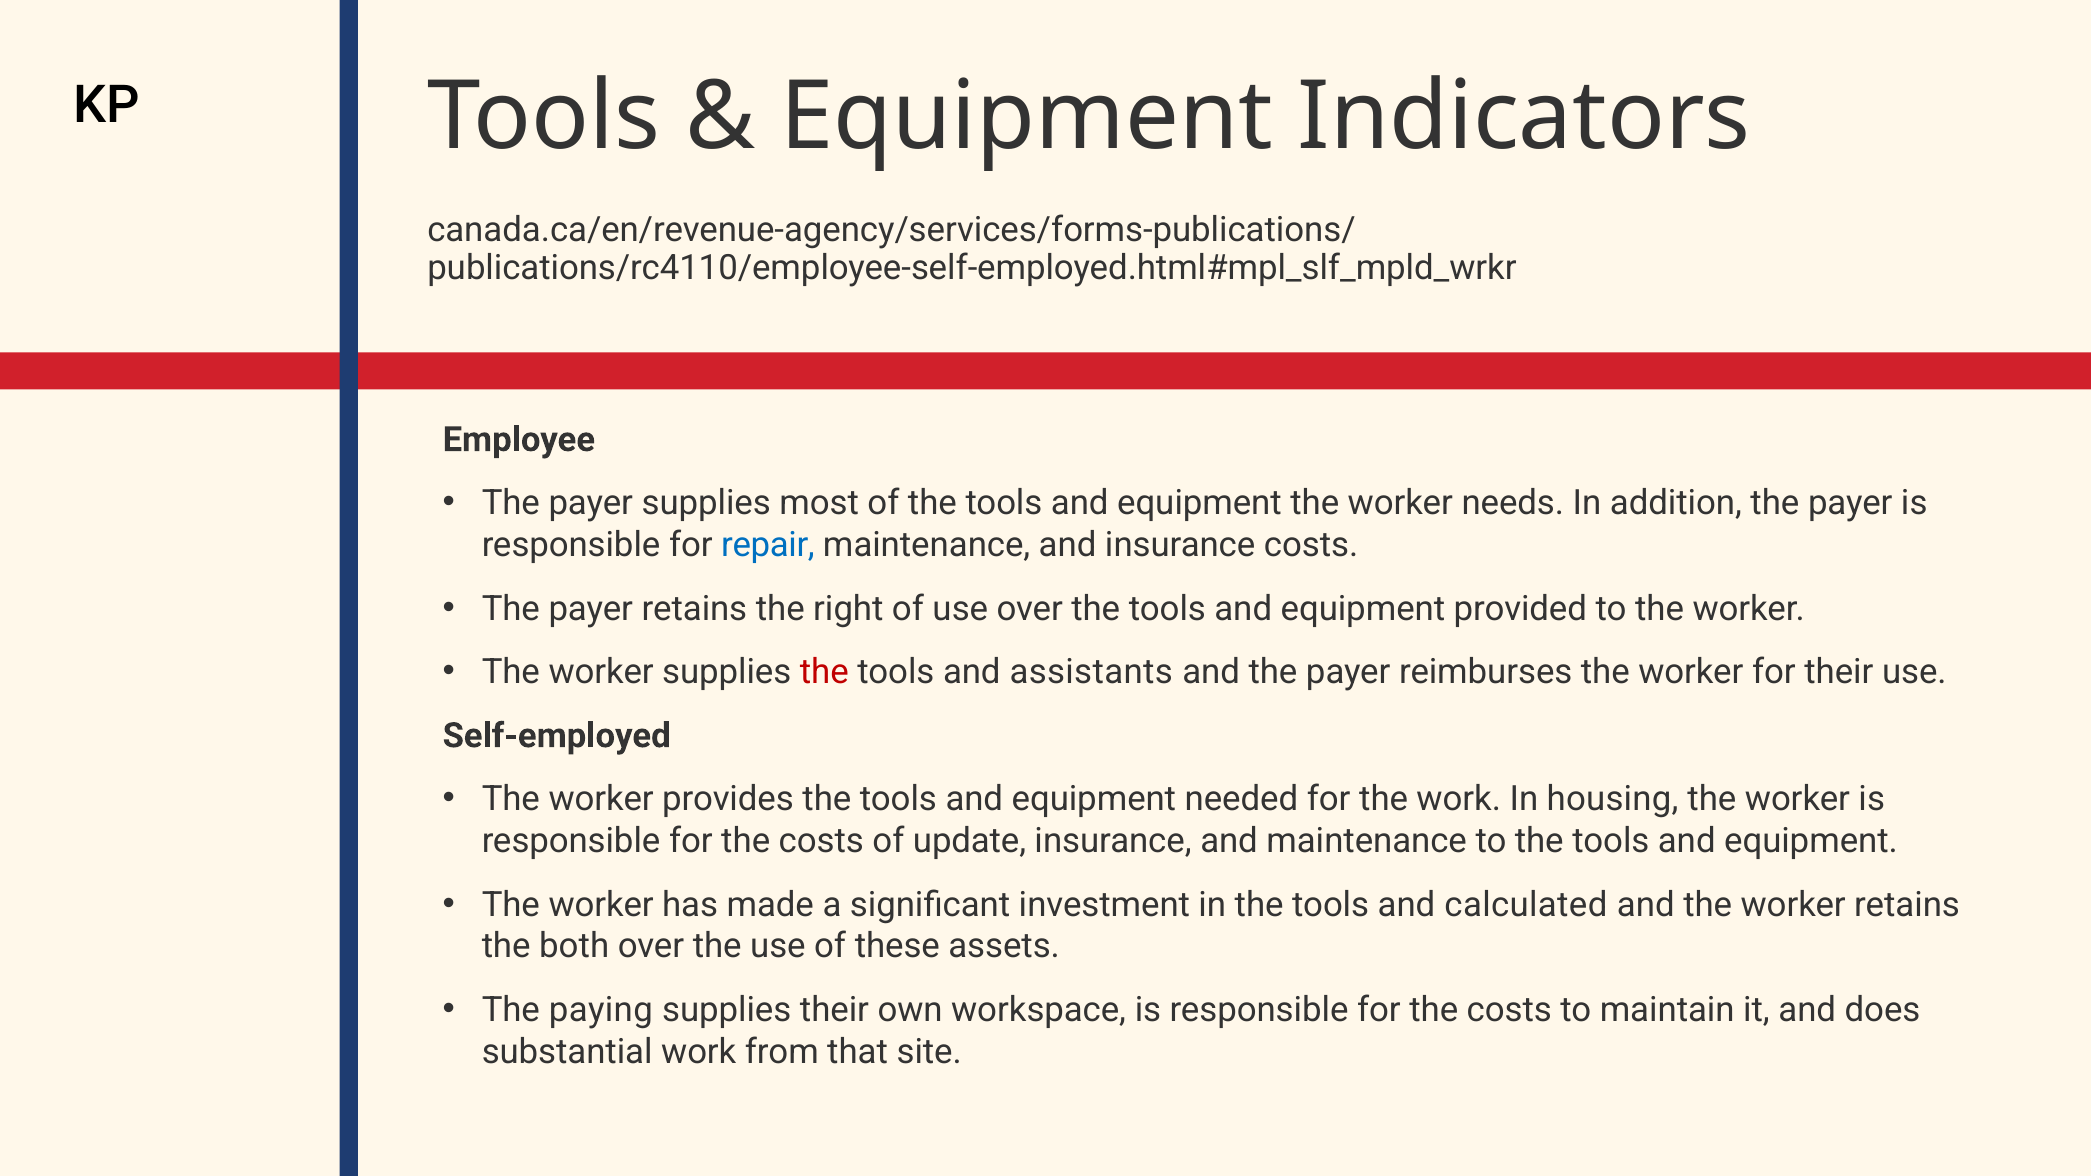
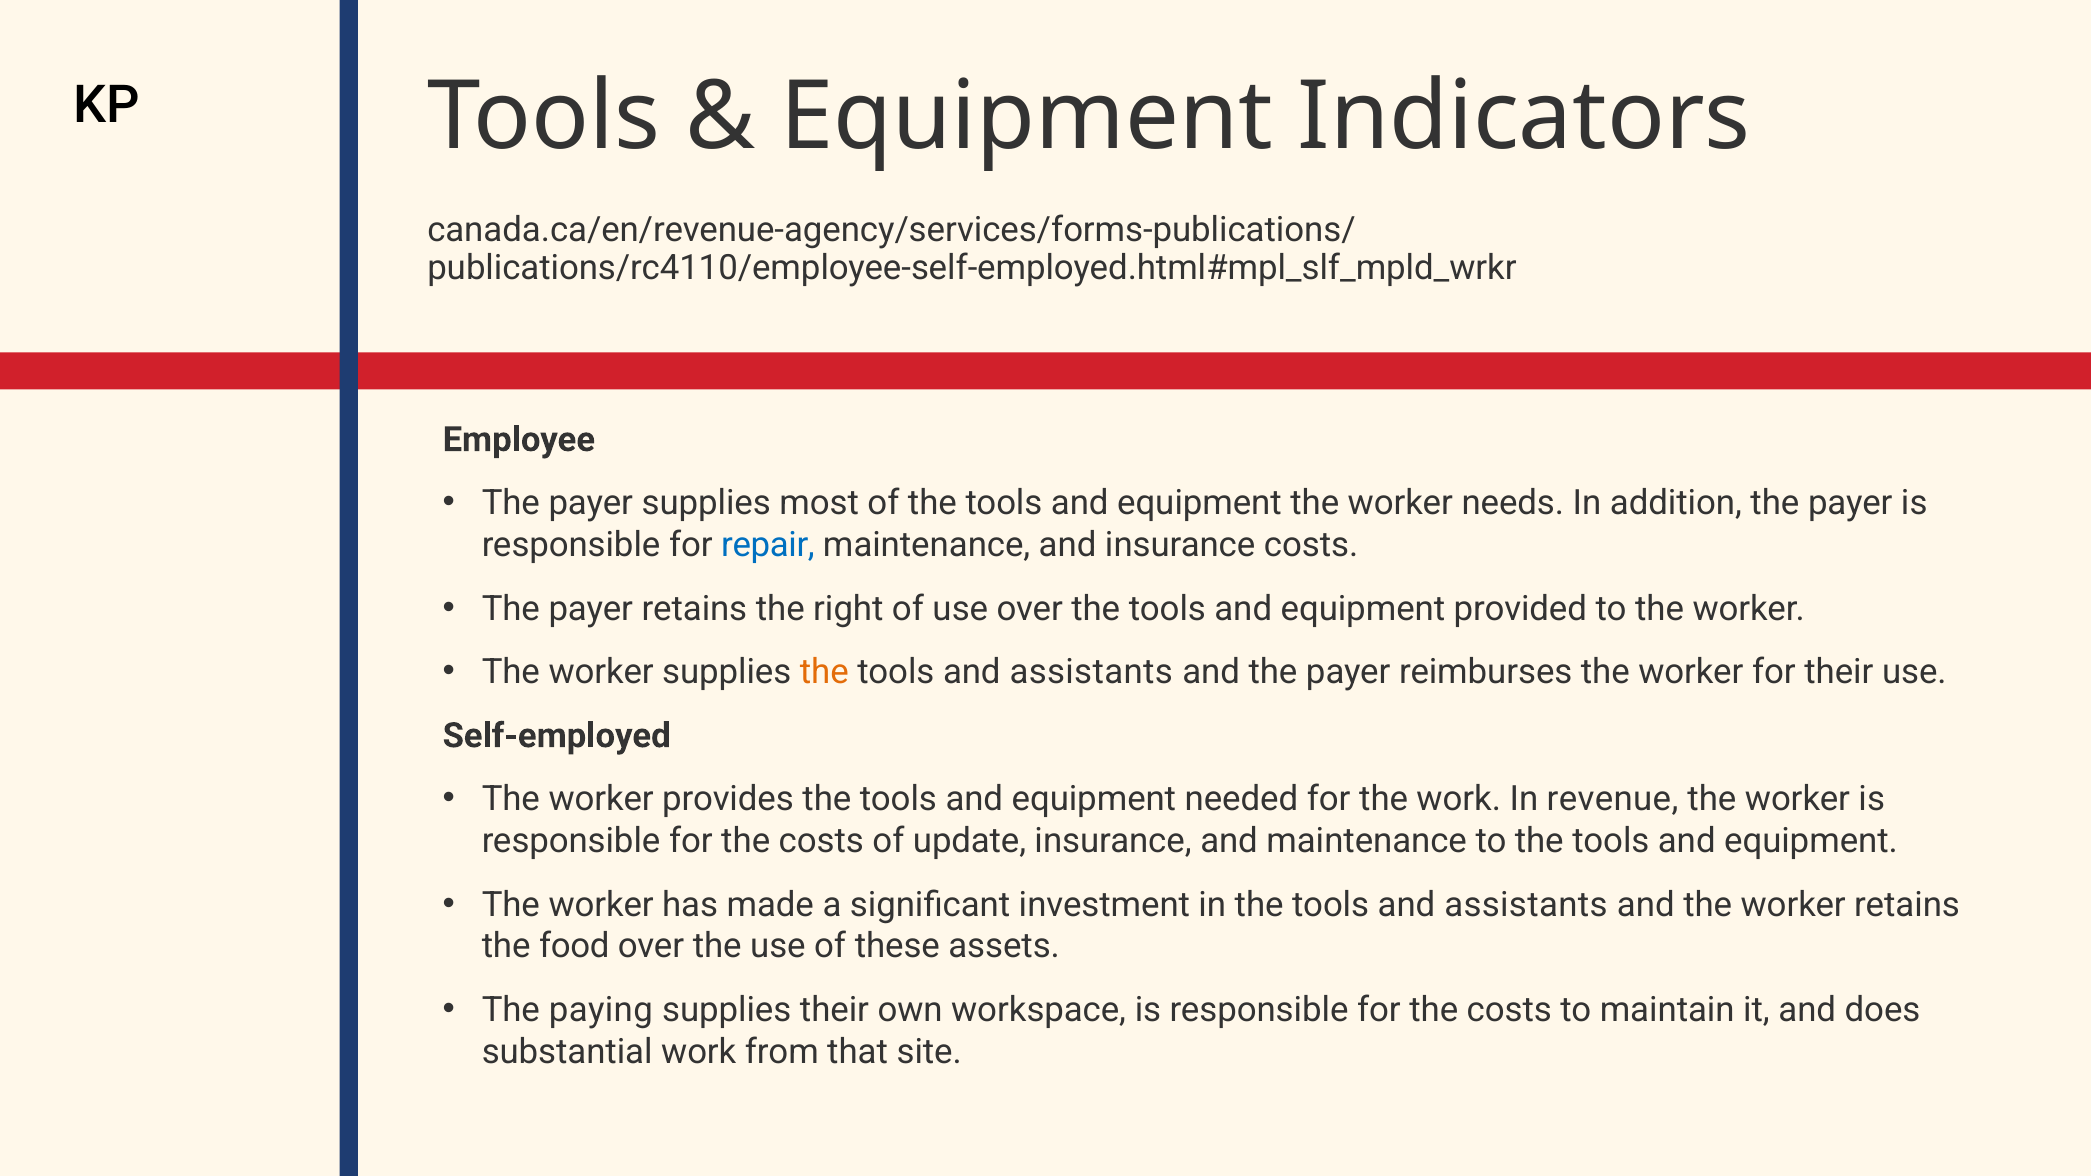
the at (824, 672) colour: red -> orange
housing: housing -> revenue
calculated at (1526, 905): calculated -> assistants
both: both -> food
